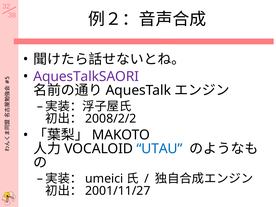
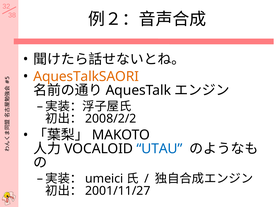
AquesTalkSAORI colour: purple -> orange
